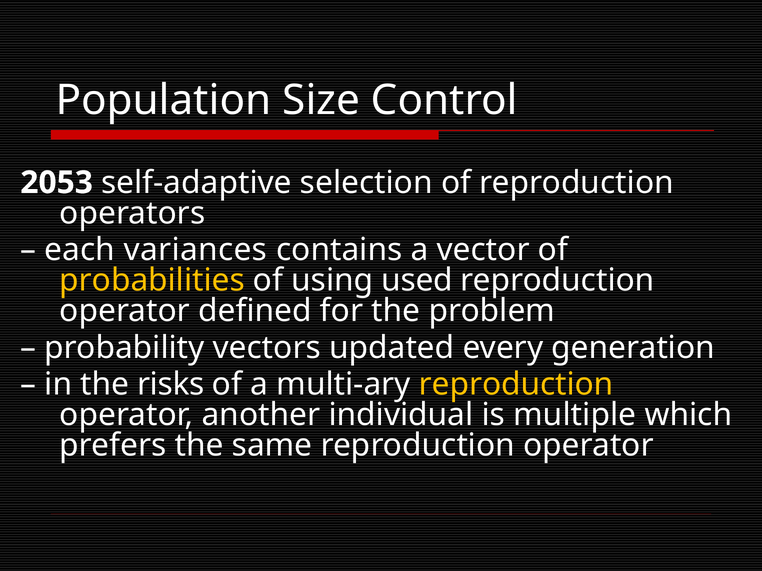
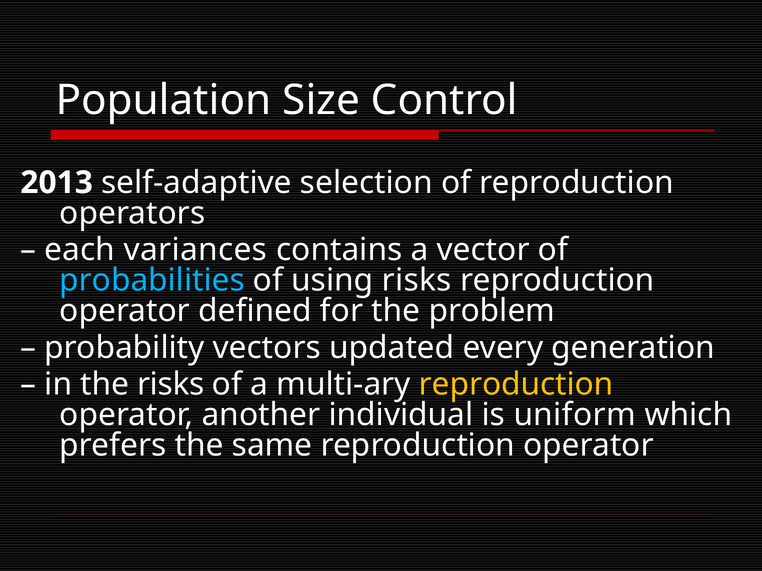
2053: 2053 -> 2013
probabilities colour: yellow -> light blue
using used: used -> risks
multiple: multiple -> uniform
